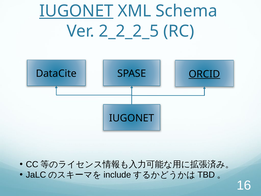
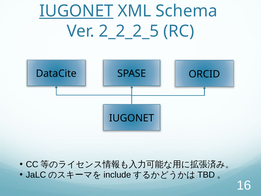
ORCID underline: present -> none
